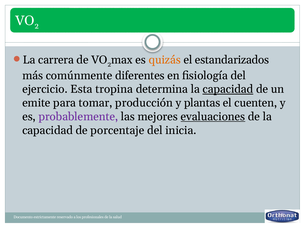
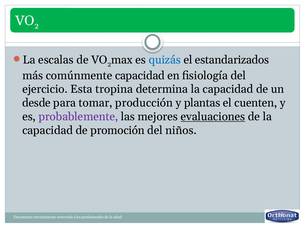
carrera: carrera -> escalas
quizás colour: orange -> blue
comúnmente diferentes: diferentes -> capacidad
capacidad at (228, 89) underline: present -> none
emite: emite -> desde
porcentaje: porcentaje -> promoción
inicia: inicia -> niños
